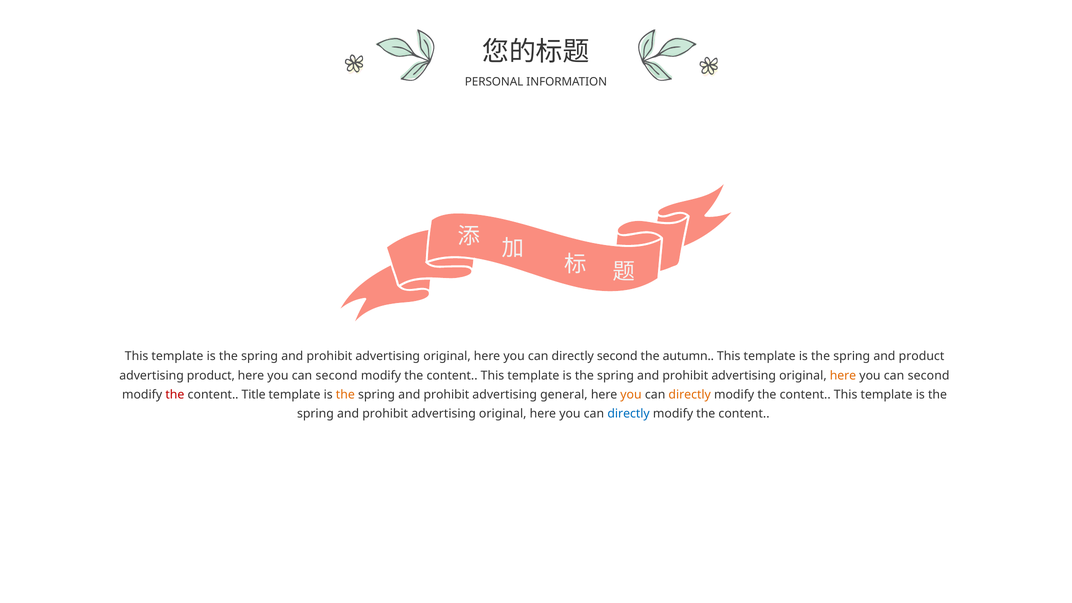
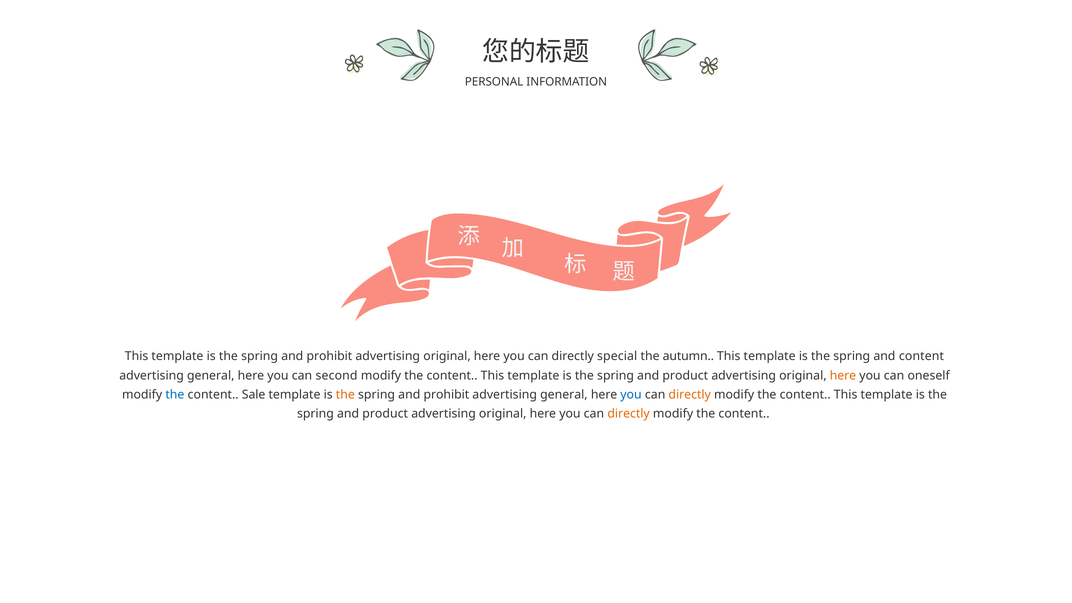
directly second: second -> special
and product: product -> content
product at (211, 376): product -> general
prohibit at (685, 376): prohibit -> product
second at (929, 376): second -> oneself
the at (175, 395) colour: red -> blue
Title: Title -> Sale
you at (631, 395) colour: orange -> blue
prohibit at (385, 414): prohibit -> product
directly at (629, 414) colour: blue -> orange
